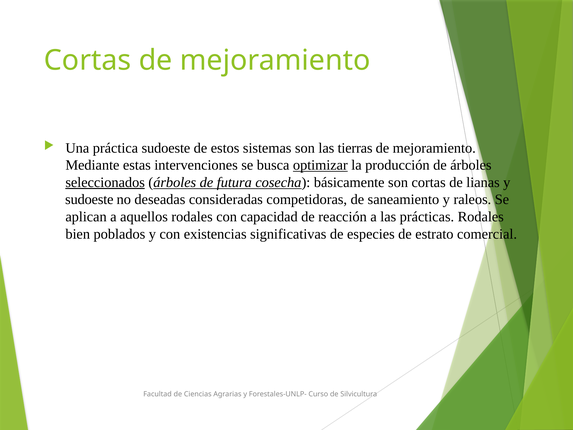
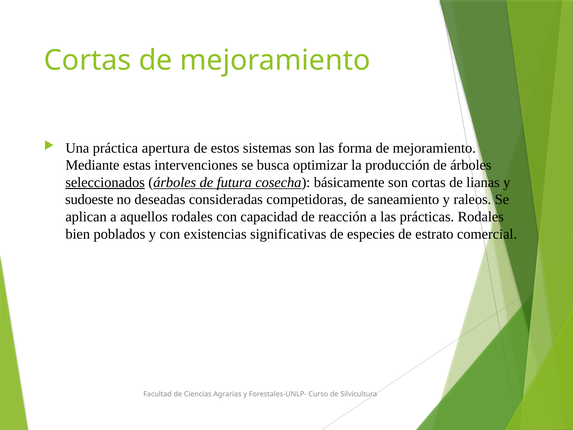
práctica sudoeste: sudoeste -> apertura
tierras: tierras -> forma
optimizar underline: present -> none
